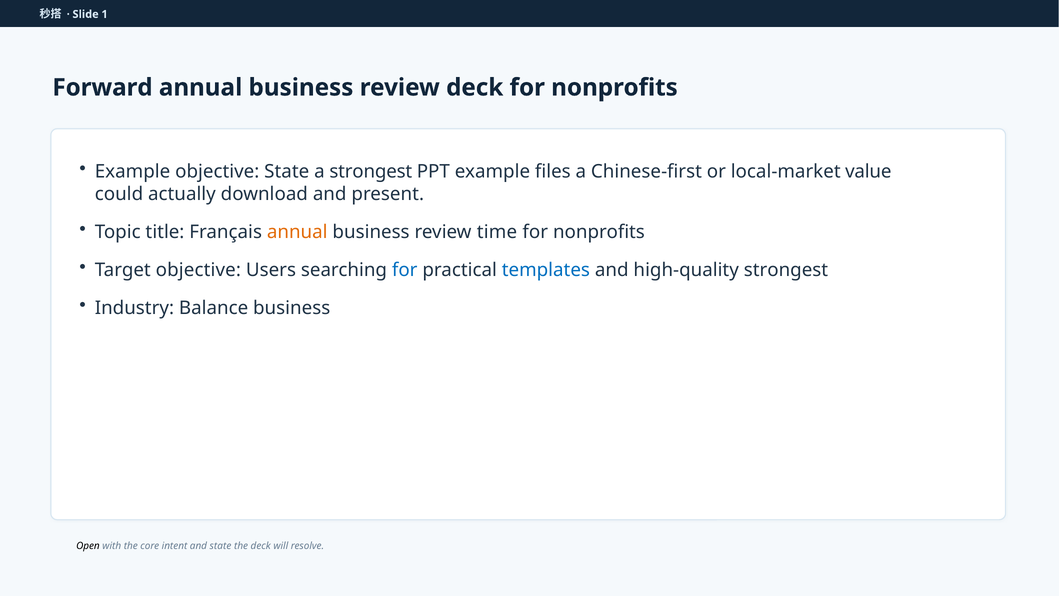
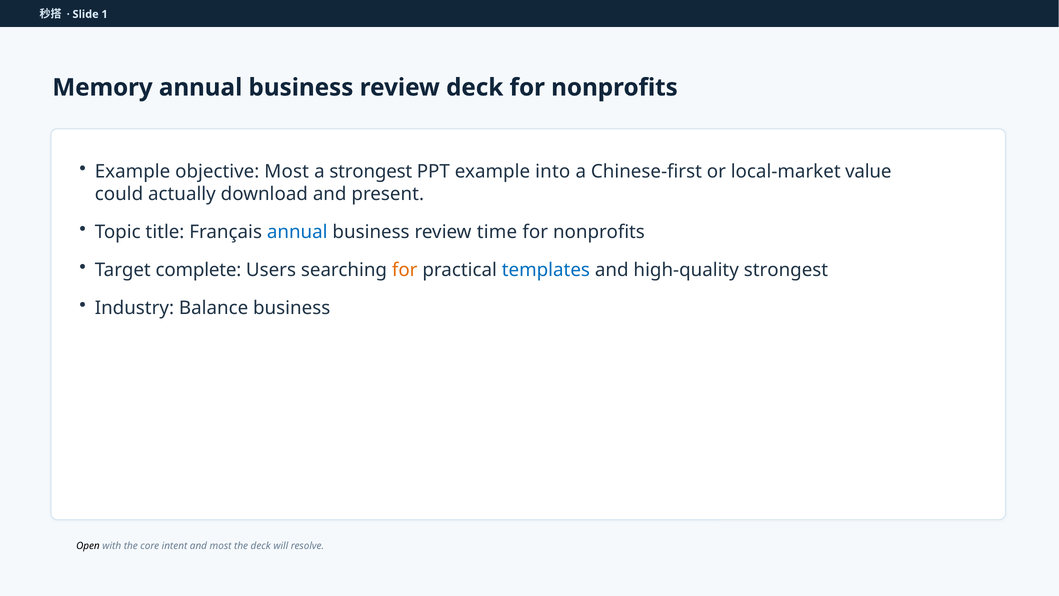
Forward: Forward -> Memory
objective State: State -> Most
files: files -> into
annual at (297, 232) colour: orange -> blue
Target objective: objective -> complete
for at (405, 270) colour: blue -> orange
and state: state -> most
